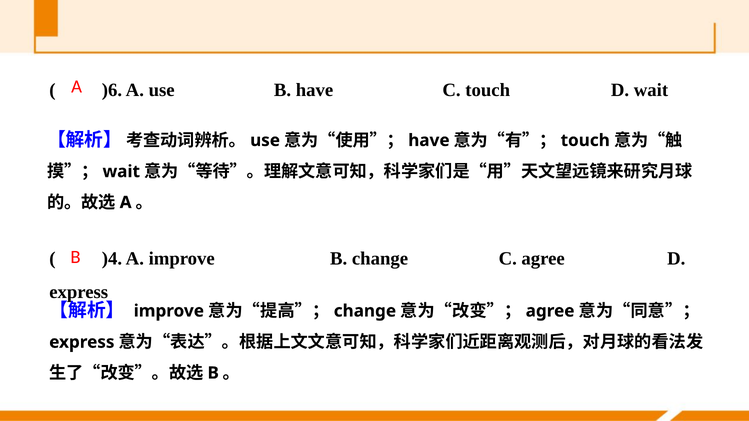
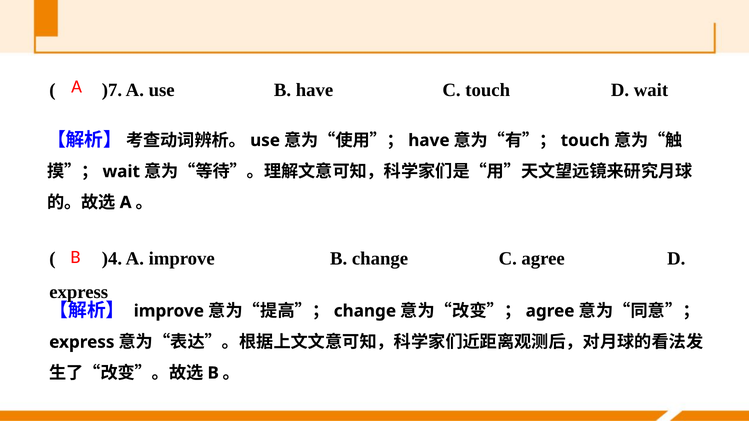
)6: )6 -> )7
